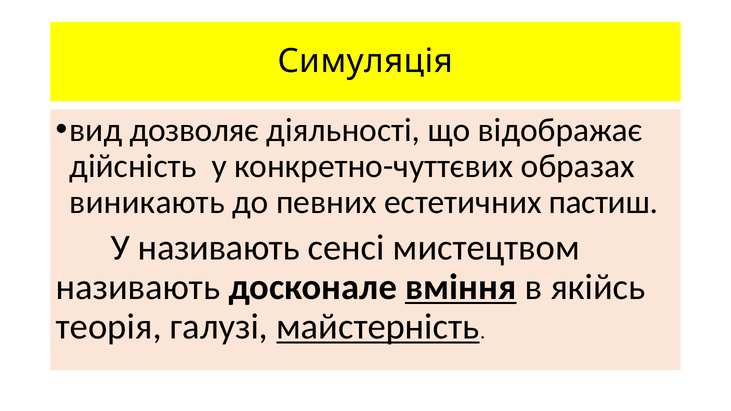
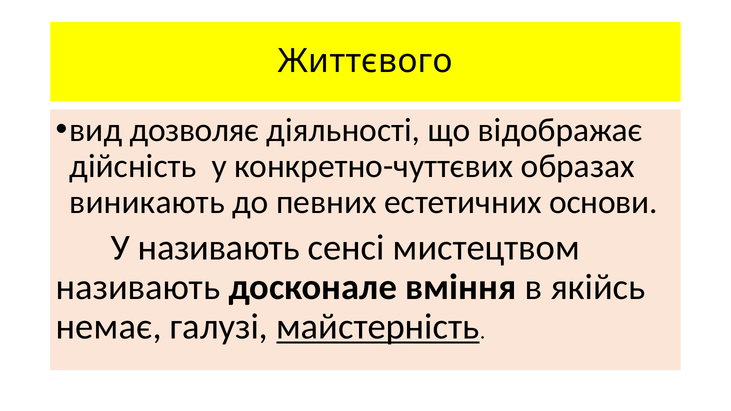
Симуляція: Симуляція -> Життєвого
пастиш: пастиш -> основи
вміння underline: present -> none
теорія: теорія -> немає
